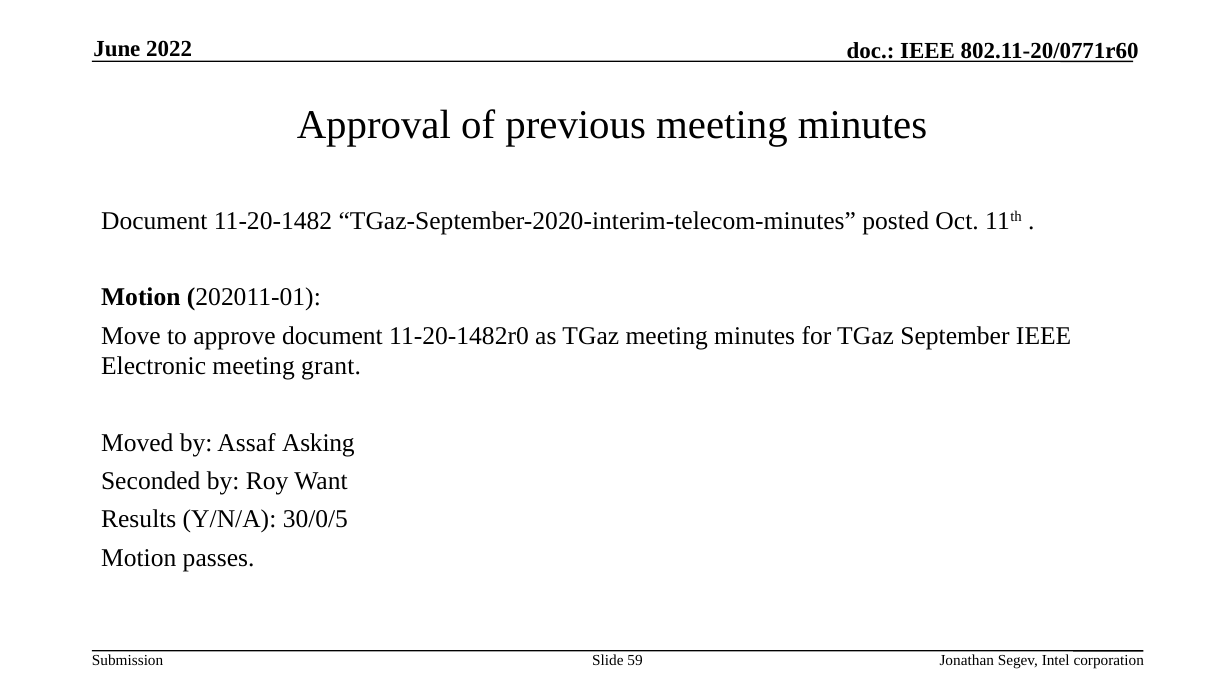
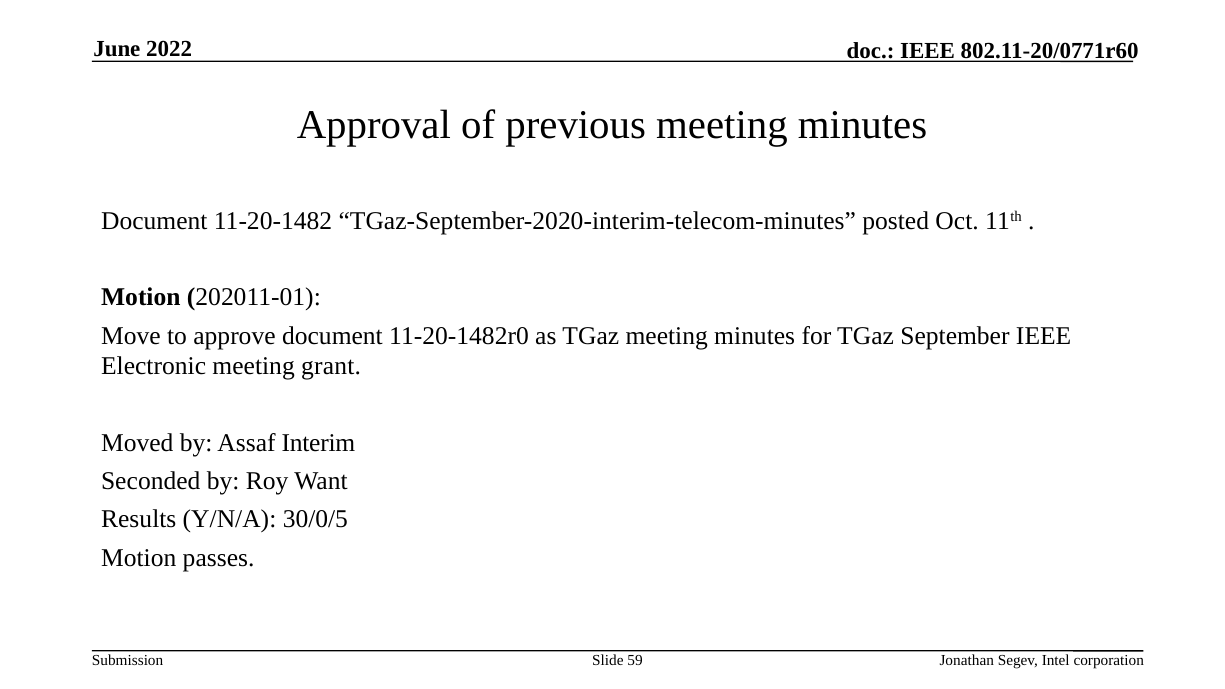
Asking: Asking -> Interim
